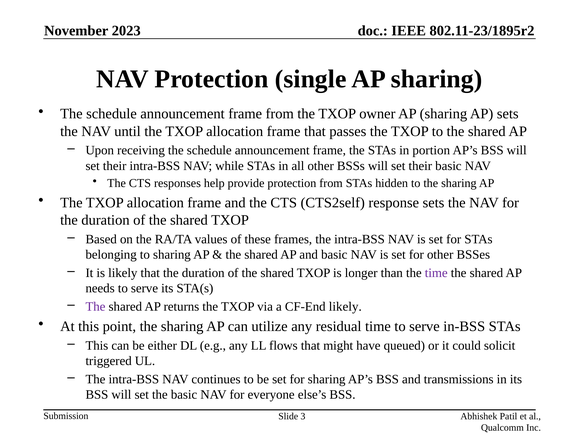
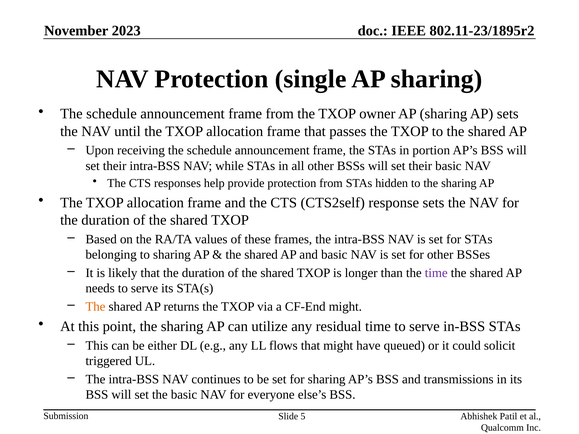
The at (95, 307) colour: purple -> orange
CF-End likely: likely -> might
3: 3 -> 5
